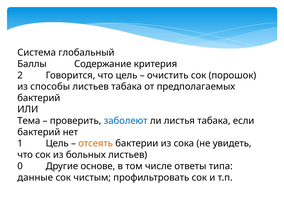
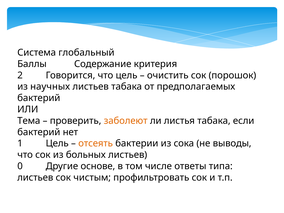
способы: способы -> научных
заболеют colour: blue -> orange
увидеть: увидеть -> выводы
данные at (35, 178): данные -> листьев
